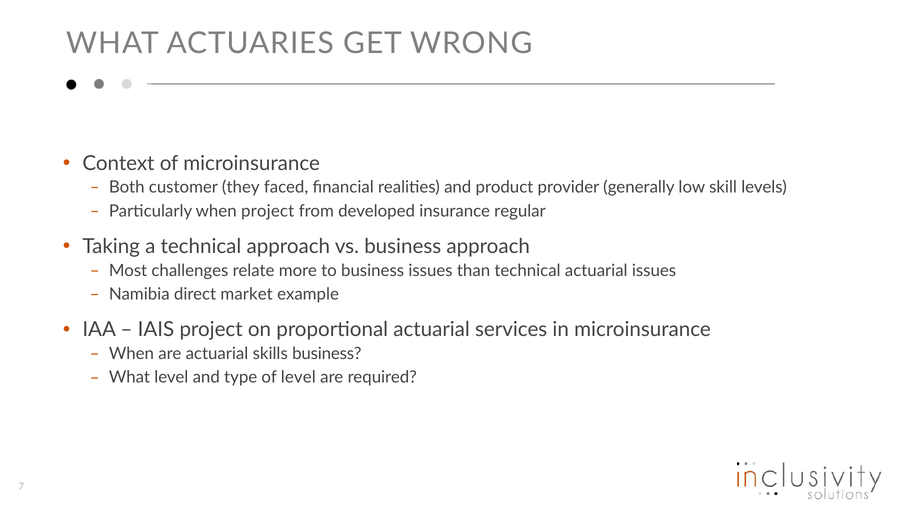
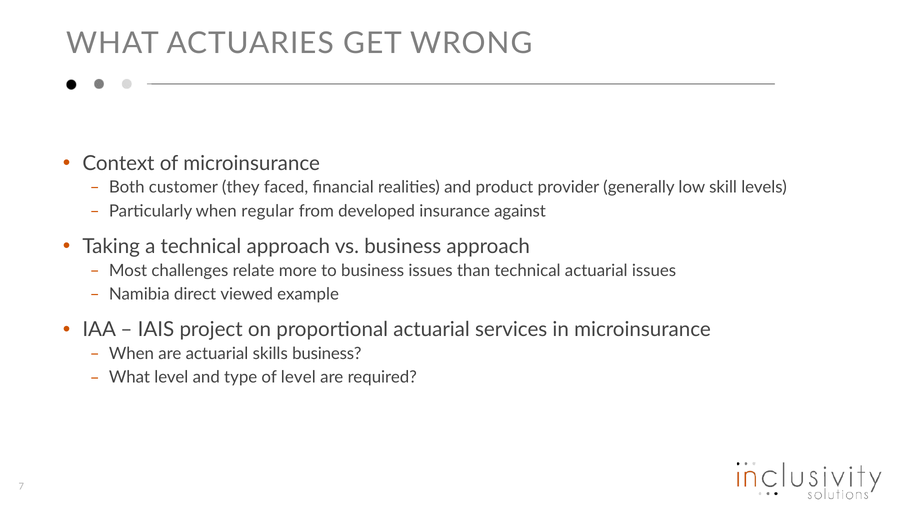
when project: project -> regular
regular: regular -> against
market: market -> viewed
